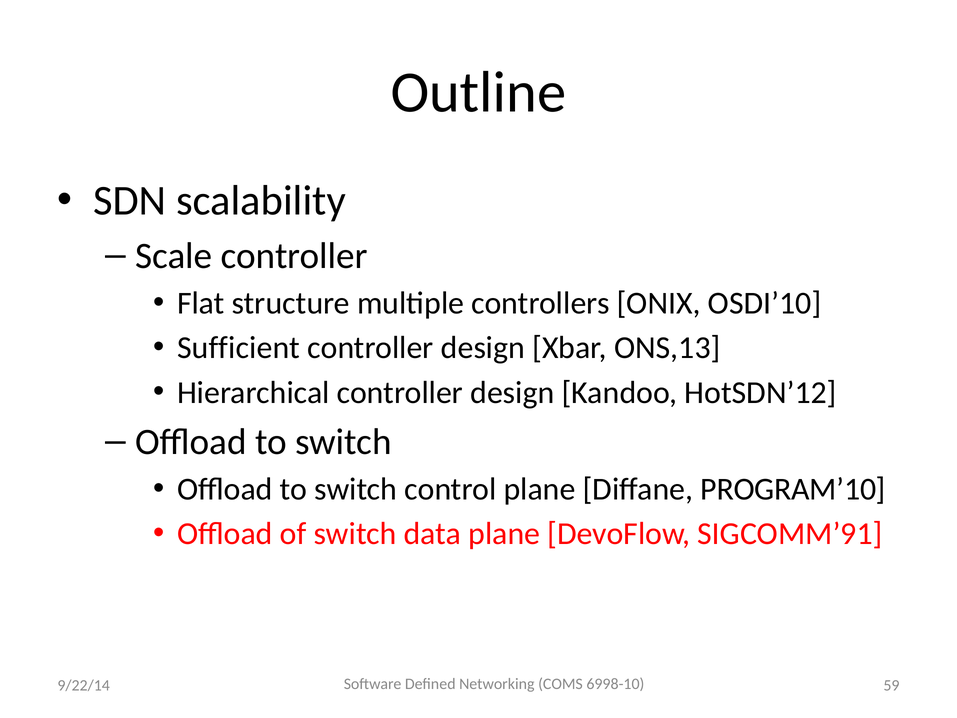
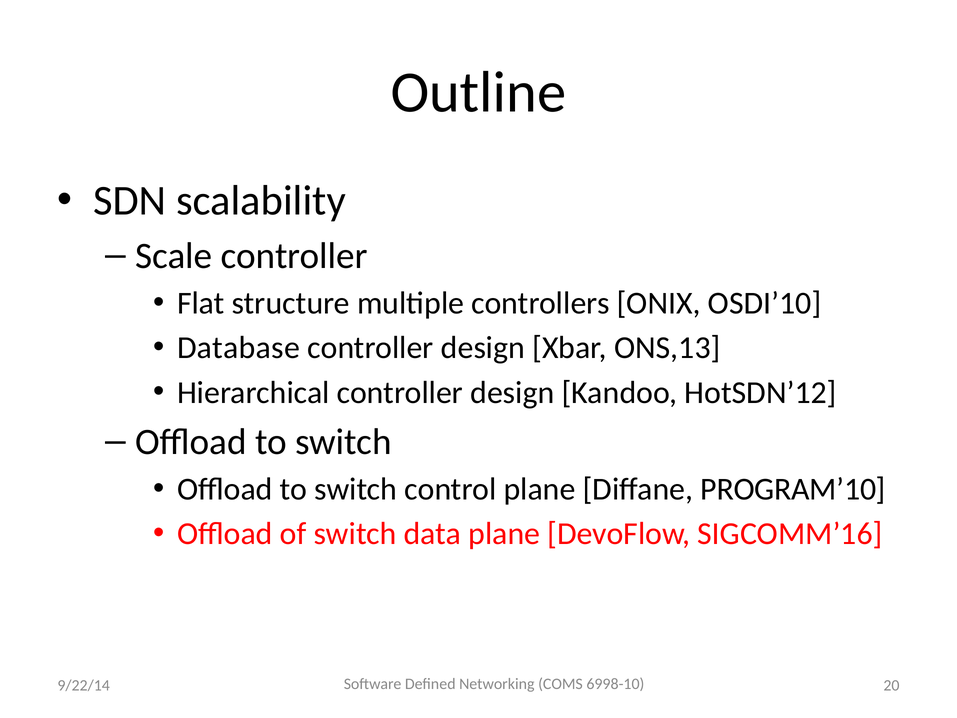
Sufficient: Sufficient -> Database
SIGCOMM’91: SIGCOMM’91 -> SIGCOMM’16
59: 59 -> 20
